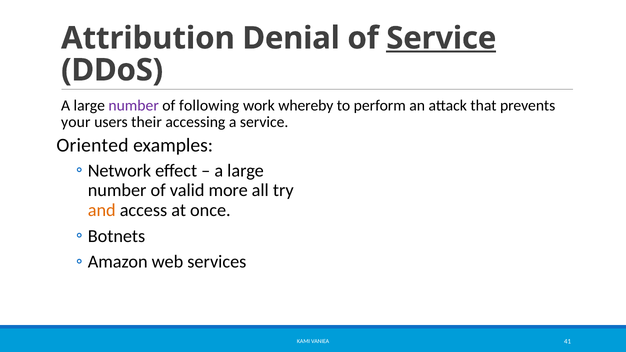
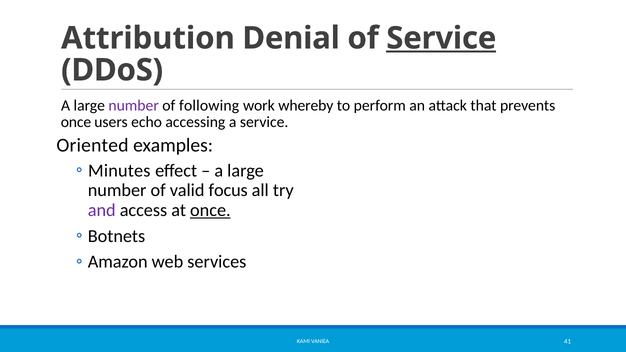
your at (76, 122): your -> once
their: their -> echo
Network: Network -> Minutes
more: more -> focus
and colour: orange -> purple
once at (210, 210) underline: none -> present
